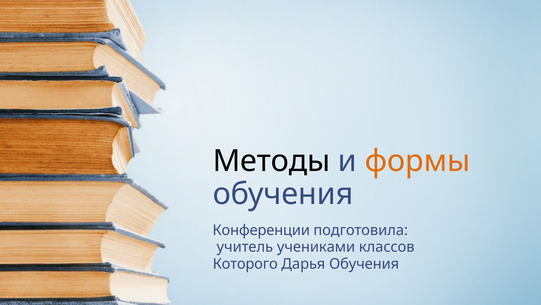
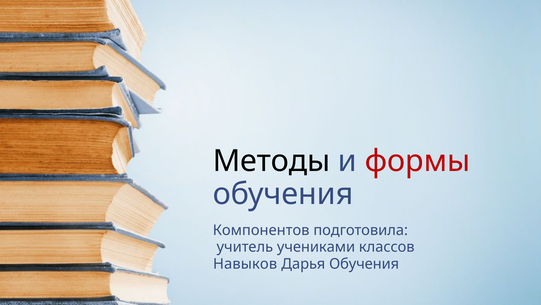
формы colour: orange -> red
Конференции: Конференции -> Компонентов
Которого: Которого -> Навыков
